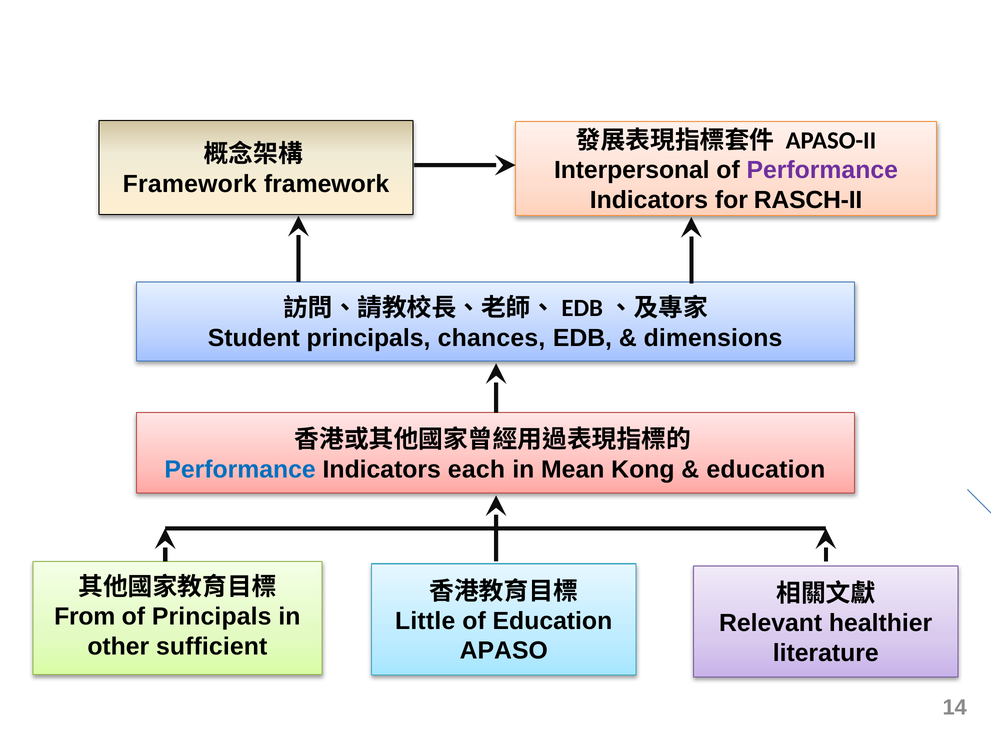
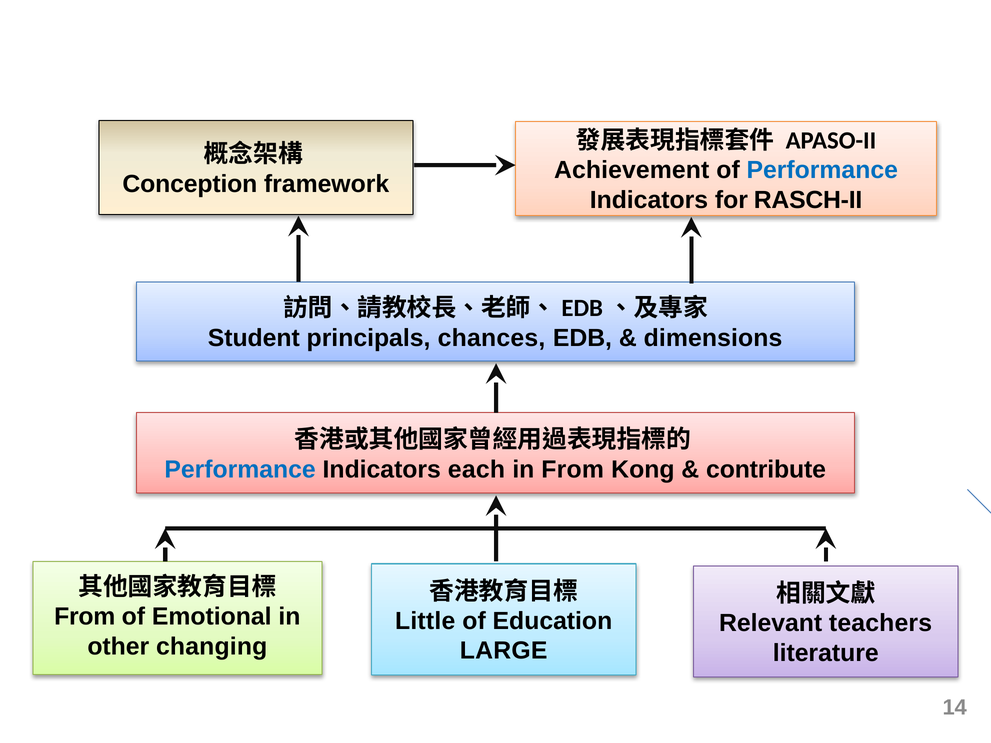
Interpersonal: Interpersonal -> Achievement
Performance at (822, 170) colour: purple -> blue
Framework at (190, 184): Framework -> Conception
in Mean: Mean -> From
education at (766, 470): education -> contribute
of Principals: Principals -> Emotional
healthier: healthier -> teachers
sufficient: sufficient -> changing
APASO: APASO -> LARGE
